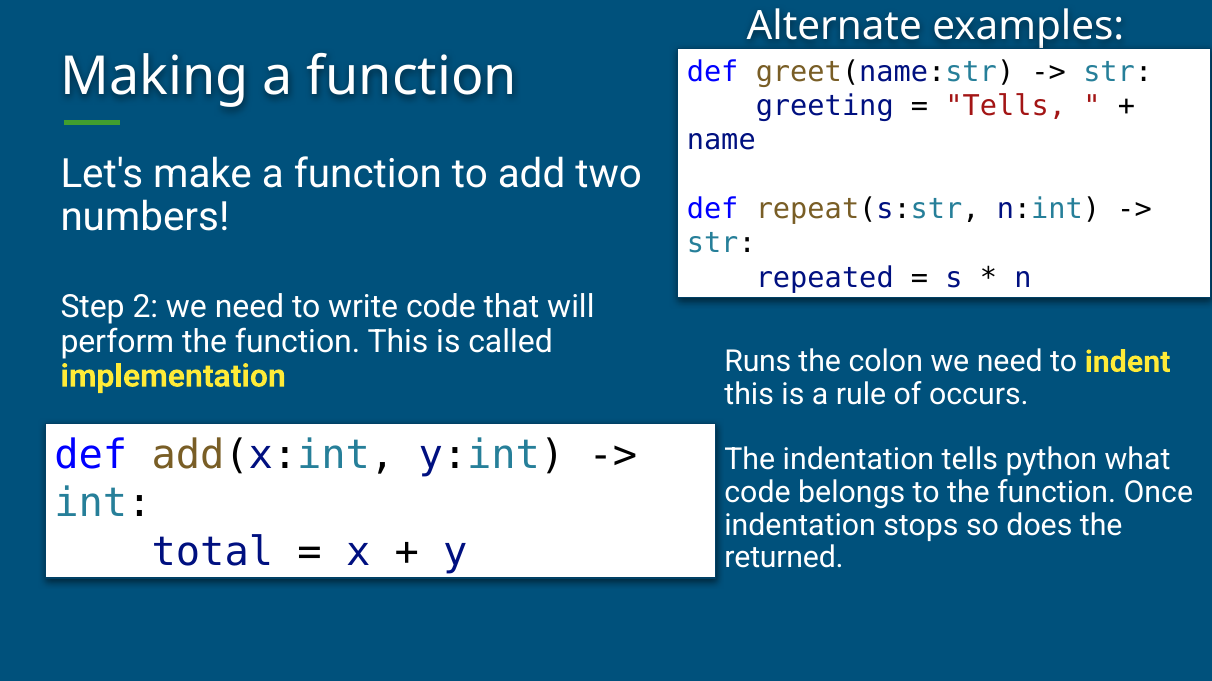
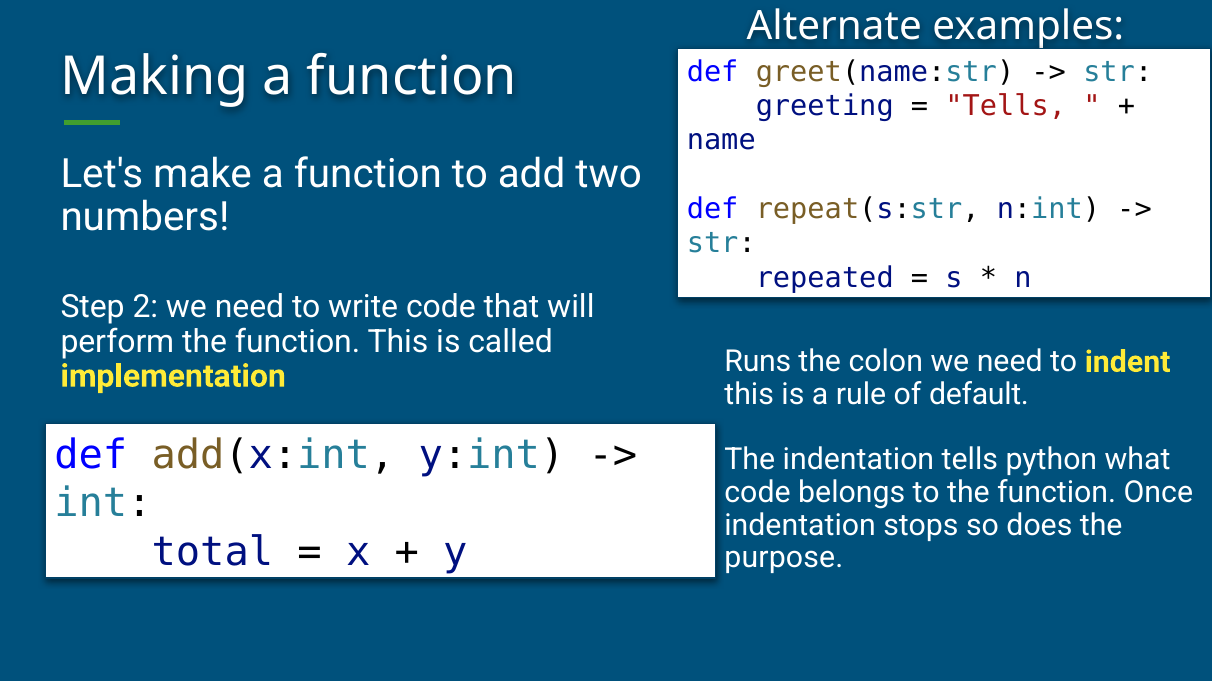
occurs: occurs -> default
returned: returned -> purpose
